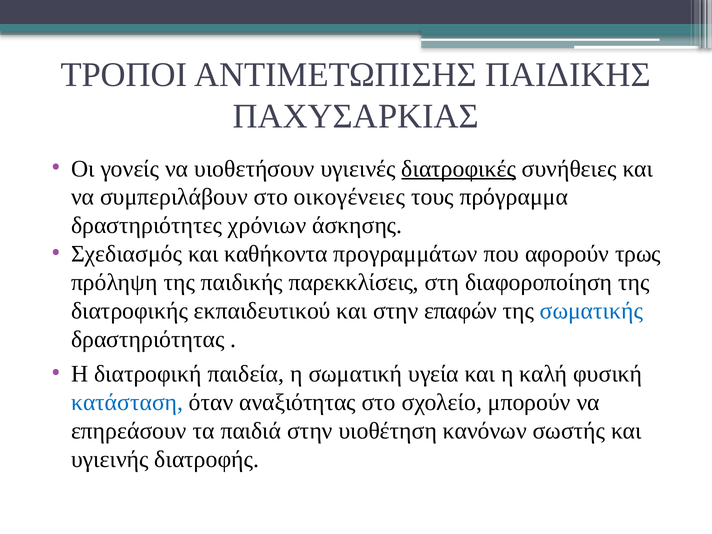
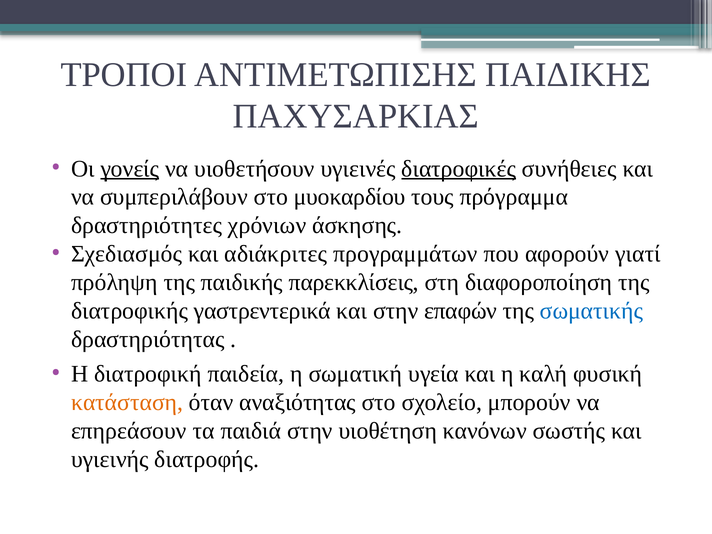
γονείς underline: none -> present
οικογένειες: οικογένειες -> μυοκαρδίου
καθήκοντα: καθήκοντα -> αδιάκριτες
τρως: τρως -> γιατί
εκπαιδευτικού: εκπαιδευτικού -> γαστρεντερικά
κατάσταση colour: blue -> orange
